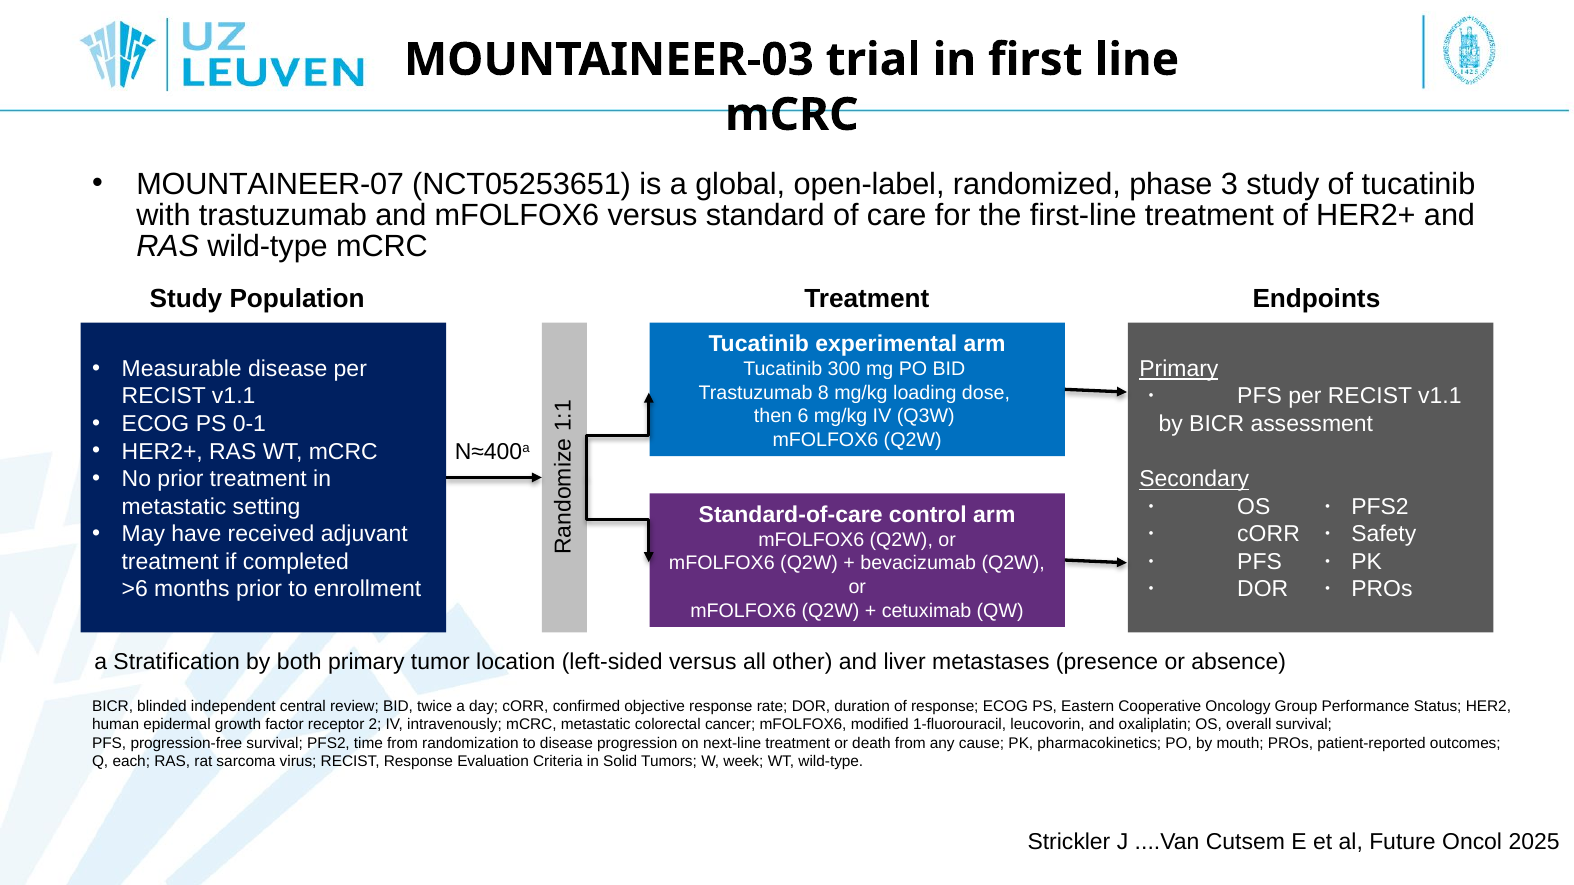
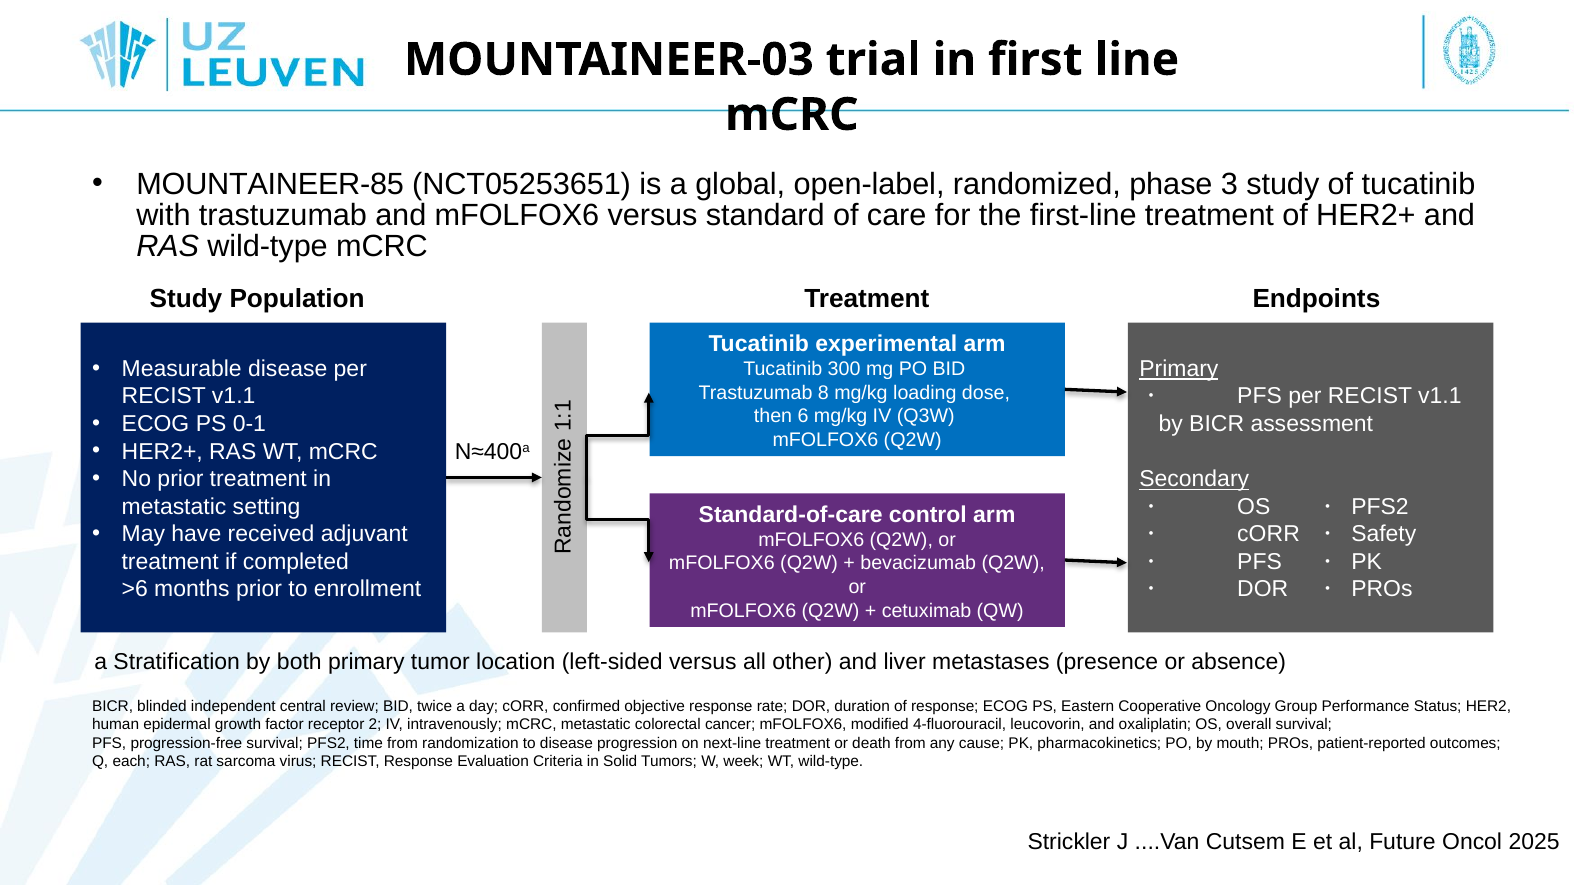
MOUNTAINEER-07: MOUNTAINEER-07 -> MOUNTAINEER-85
1-fluorouracil: 1-fluorouracil -> 4-fluorouracil
